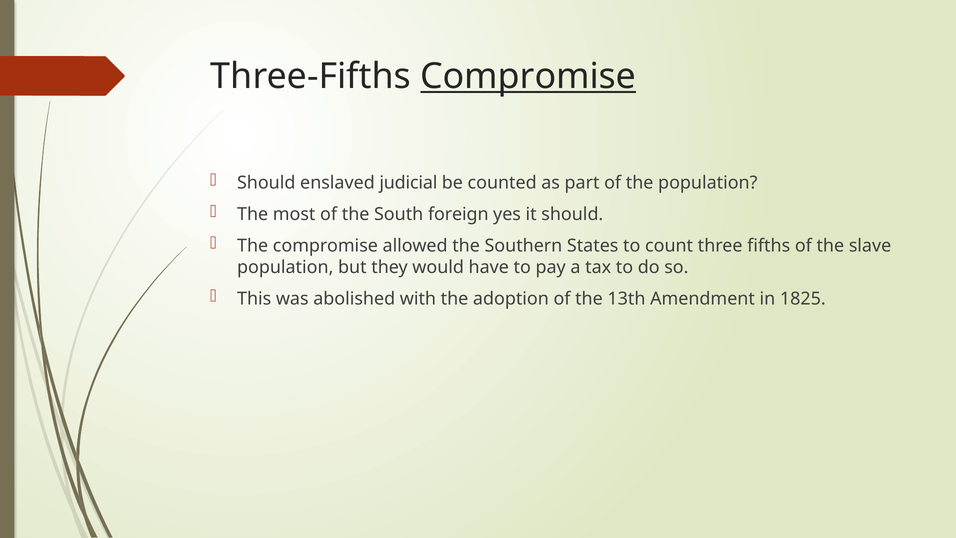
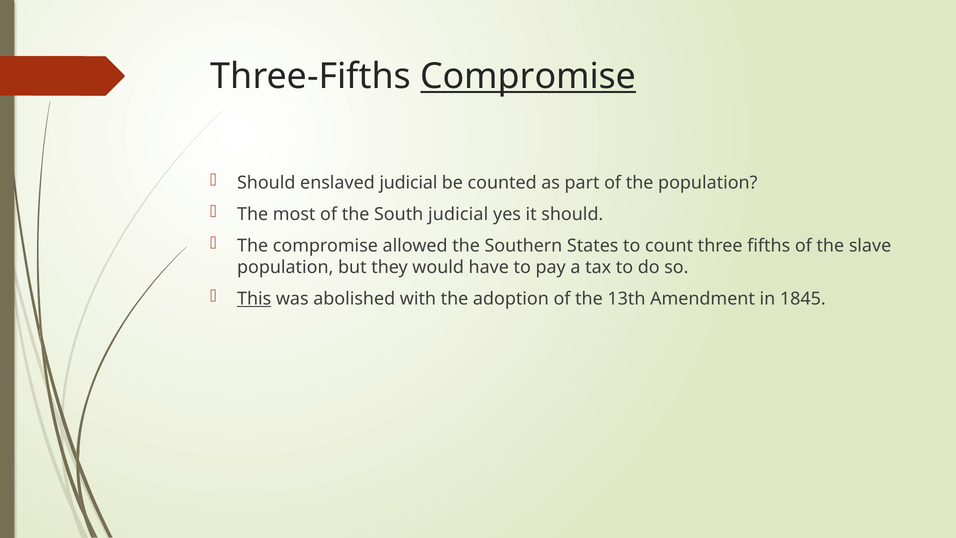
South foreign: foreign -> judicial
This underline: none -> present
1825: 1825 -> 1845
